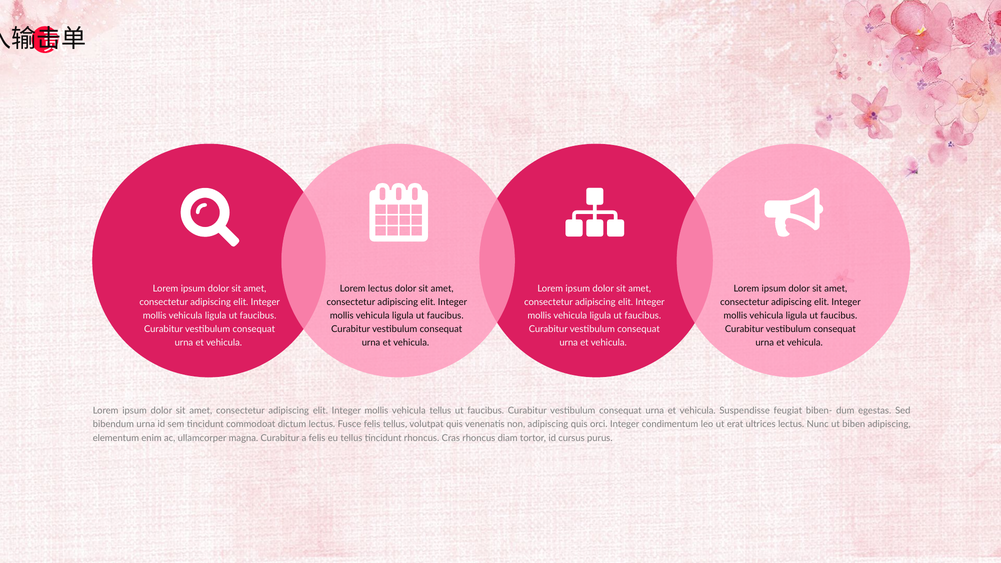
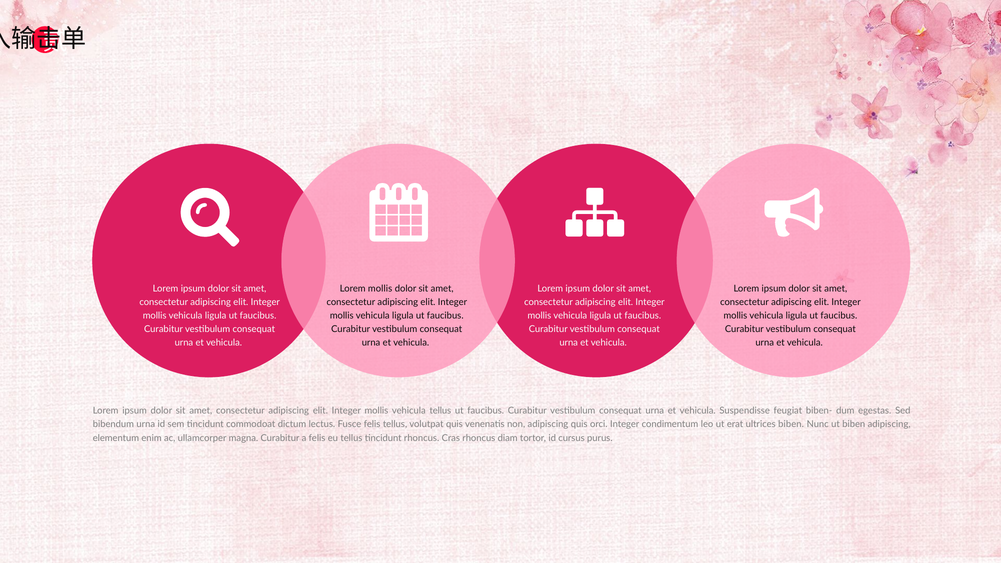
Lorem lectus: lectus -> mollis
ultrices lectus: lectus -> biben
